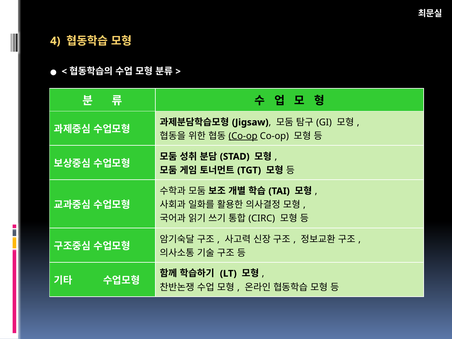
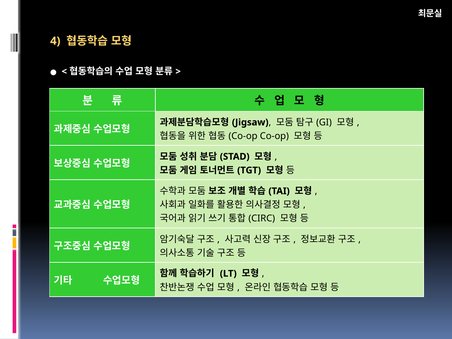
Co-op at (243, 136) underline: present -> none
